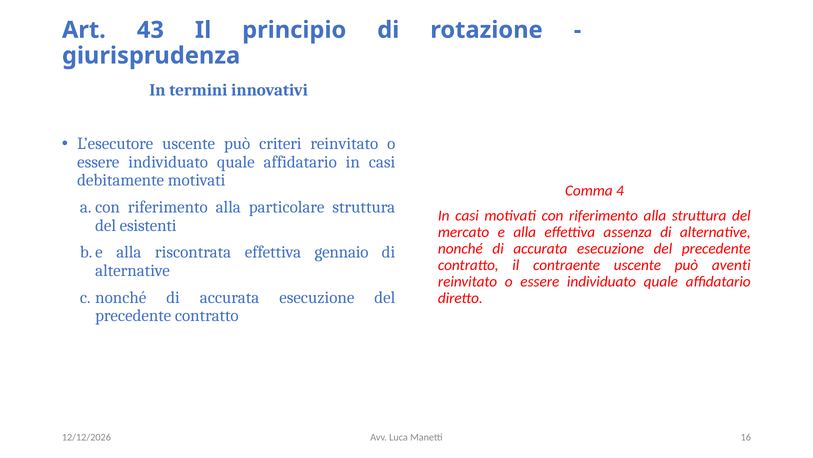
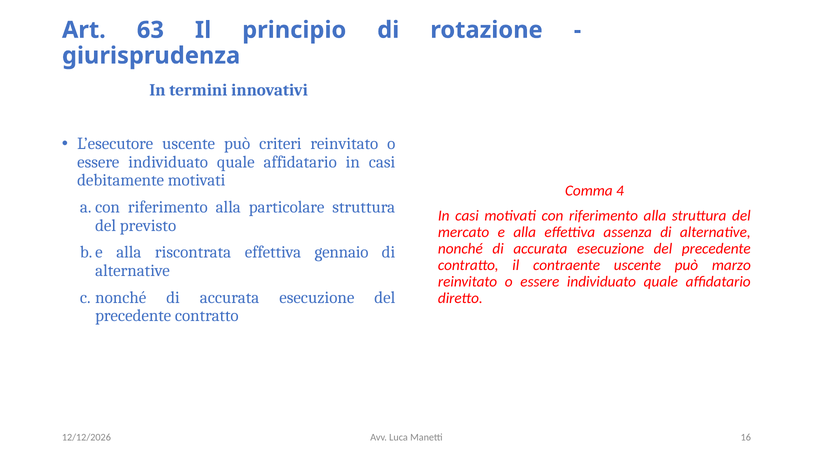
43: 43 -> 63
esistenti: esistenti -> previsto
aventi: aventi -> marzo
